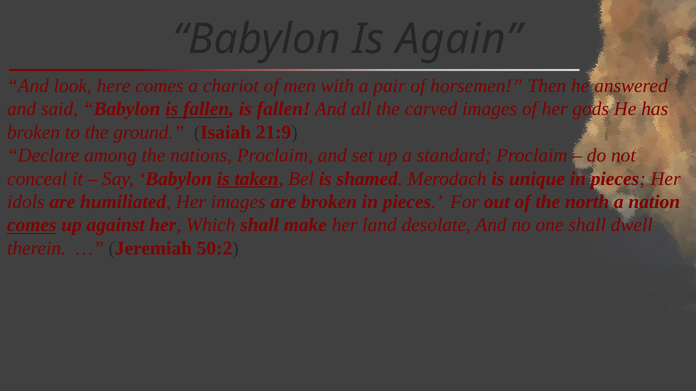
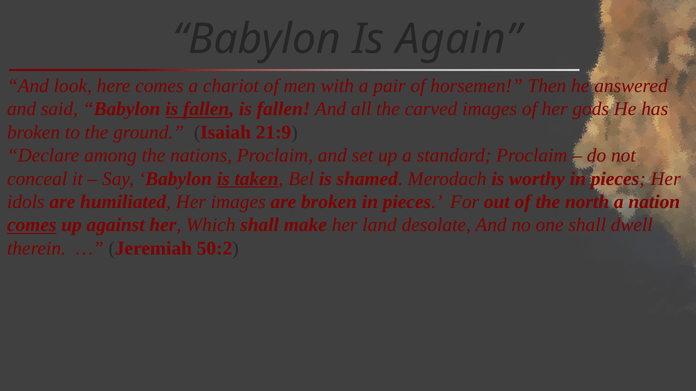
unique: unique -> worthy
